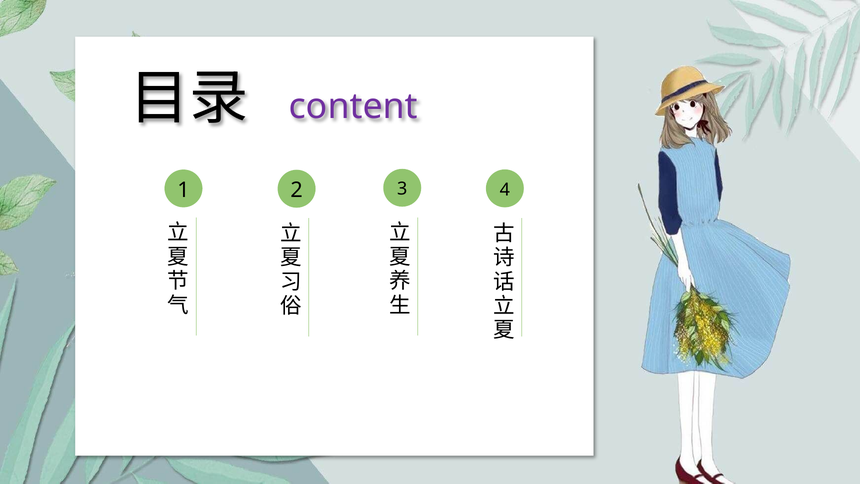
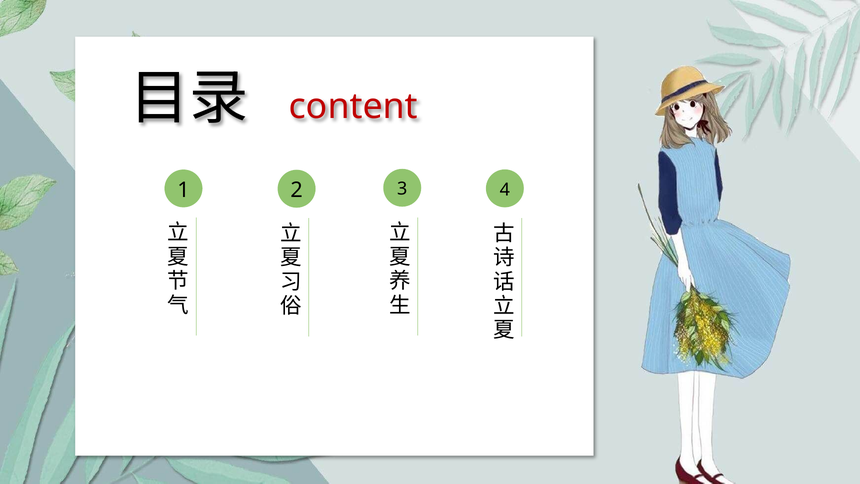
content colour: purple -> red
